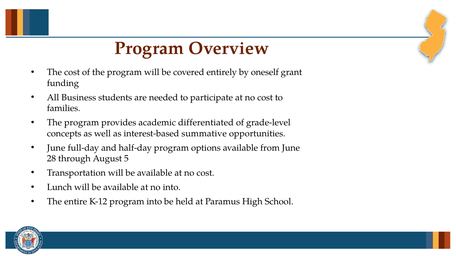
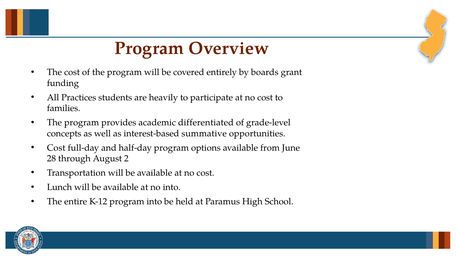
oneself: oneself -> boards
Business: Business -> Practices
needed: needed -> heavily
June at (56, 148): June -> Cost
5: 5 -> 2
